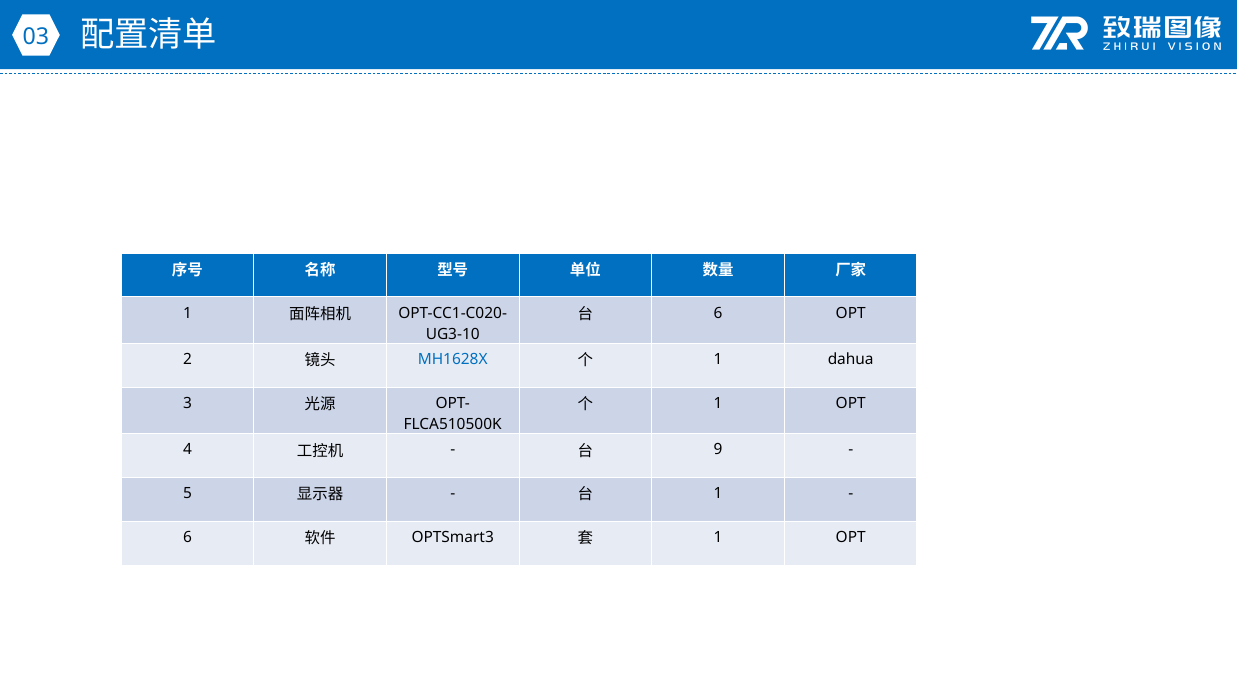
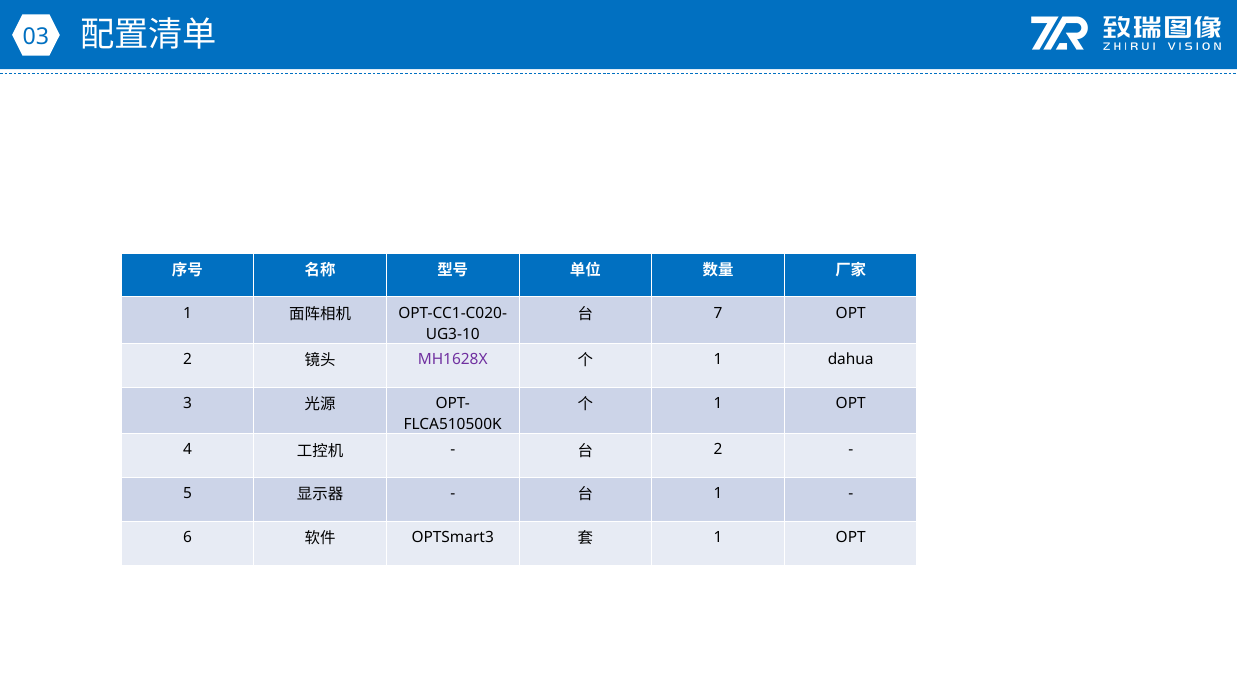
6 at (718, 313): 6 -> 7
MH1628X colour: blue -> purple
9 at (718, 450): 9 -> 2
